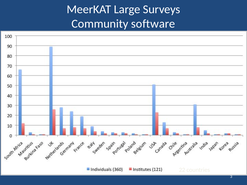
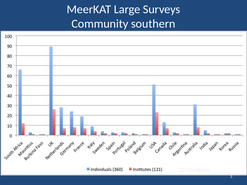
software: software -> southern
